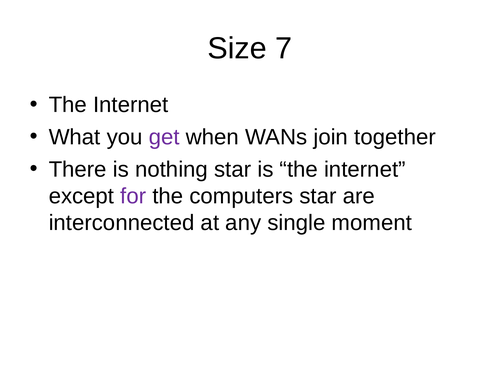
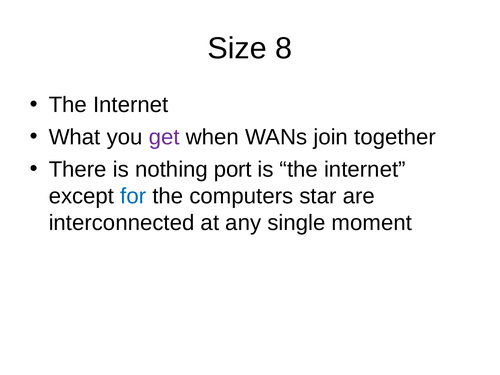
7: 7 -> 8
nothing star: star -> port
for colour: purple -> blue
